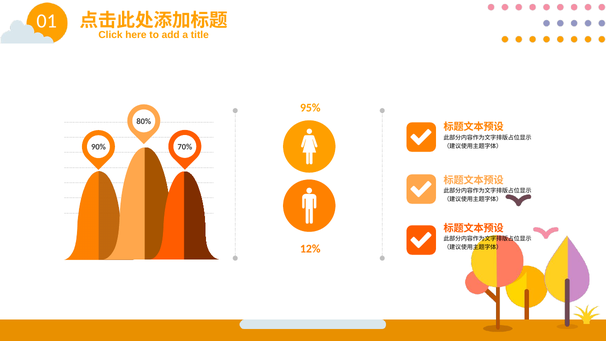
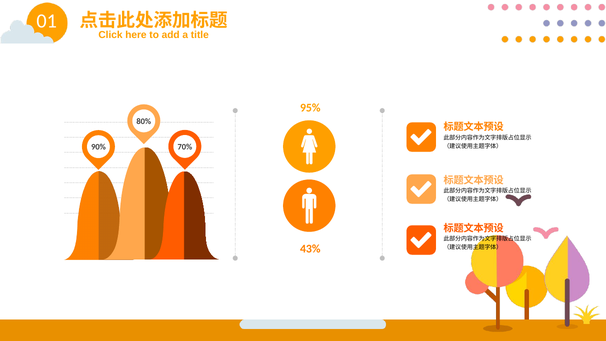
12%: 12% -> 43%
